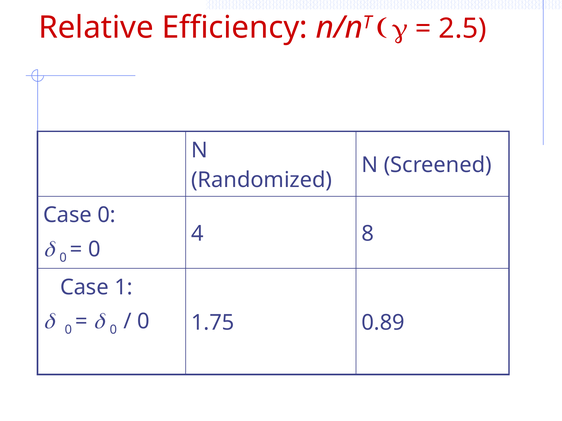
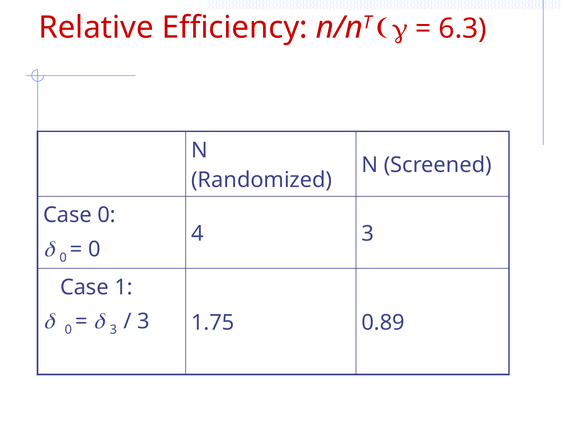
2.5: 2.5 -> 6.3
4 8: 8 -> 3
0 at (113, 330): 0 -> 3
0 at (143, 322): 0 -> 3
